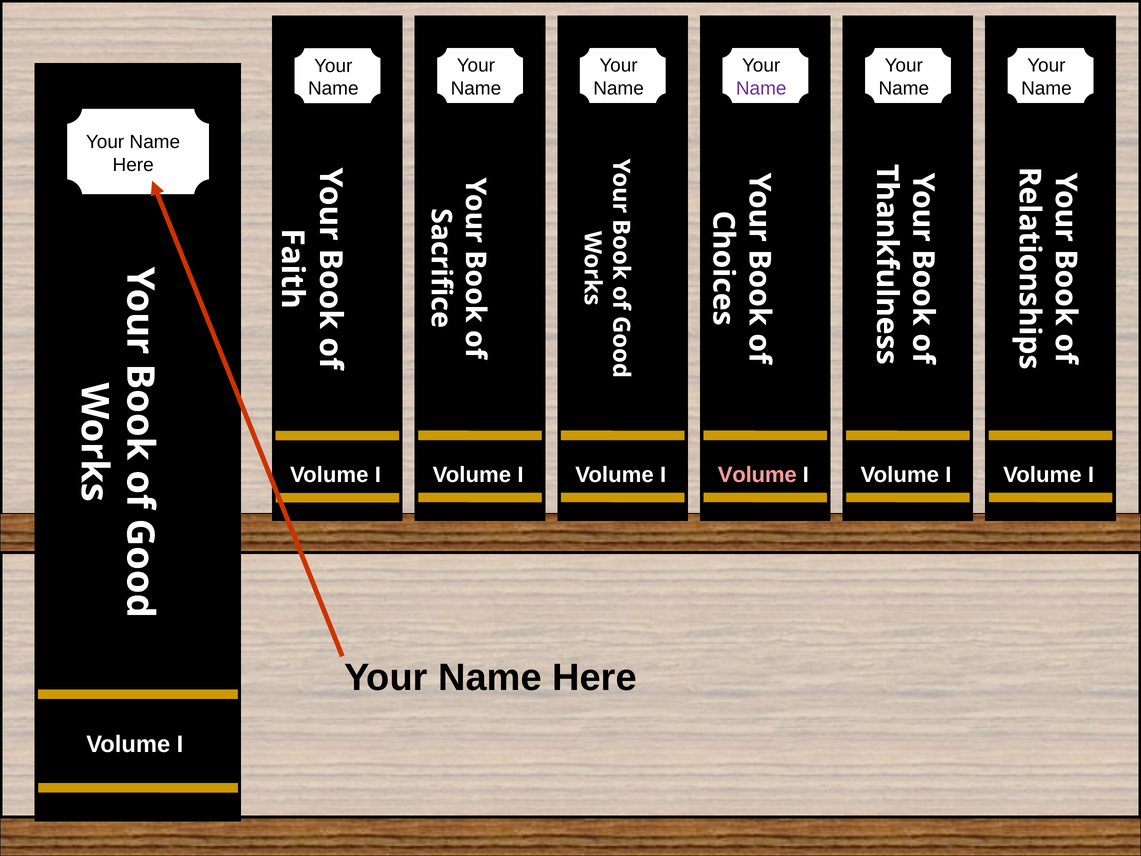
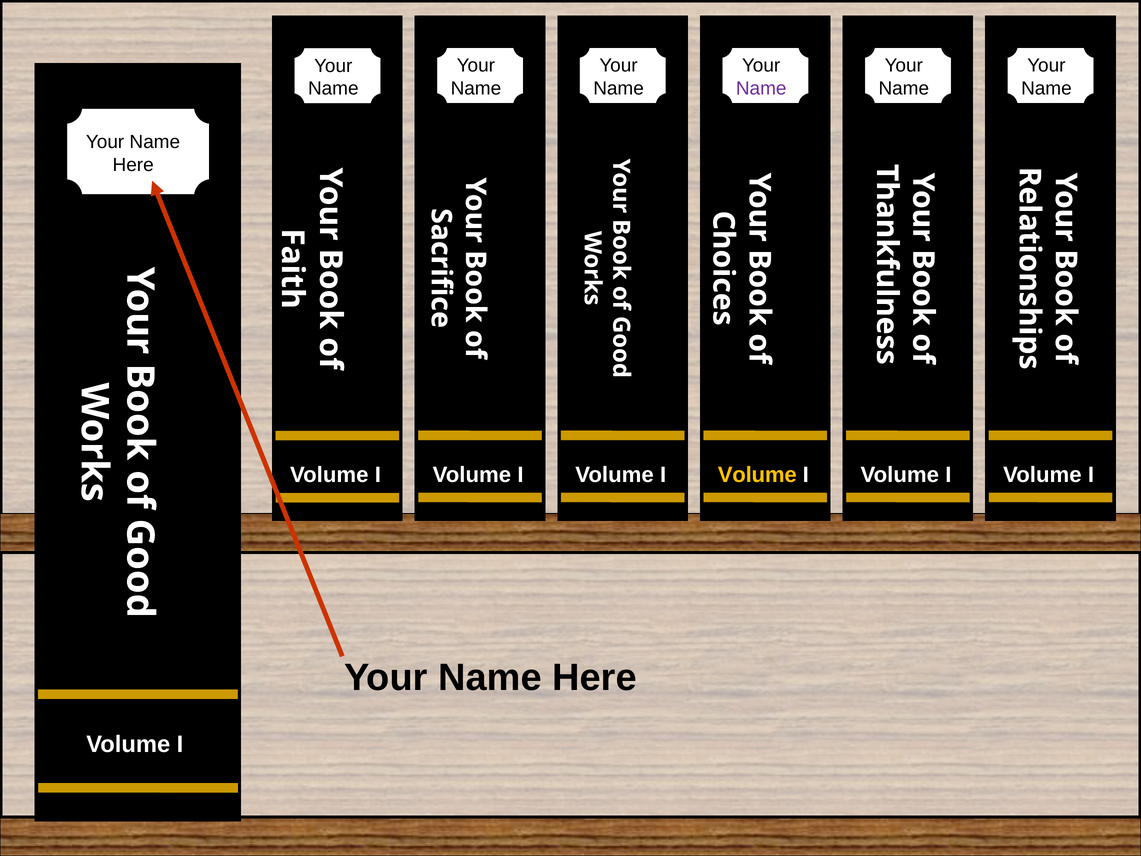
Volume at (757, 475) colour: pink -> yellow
